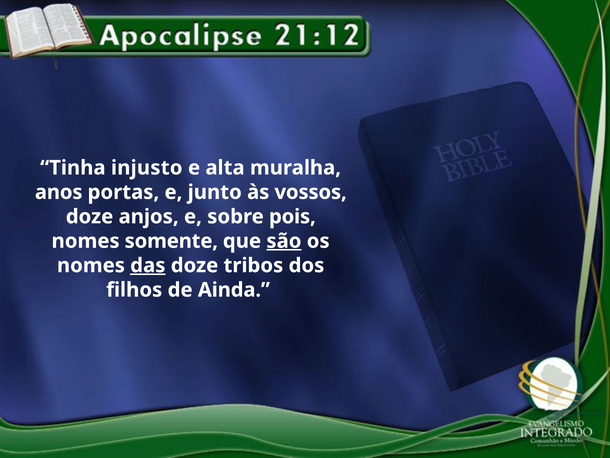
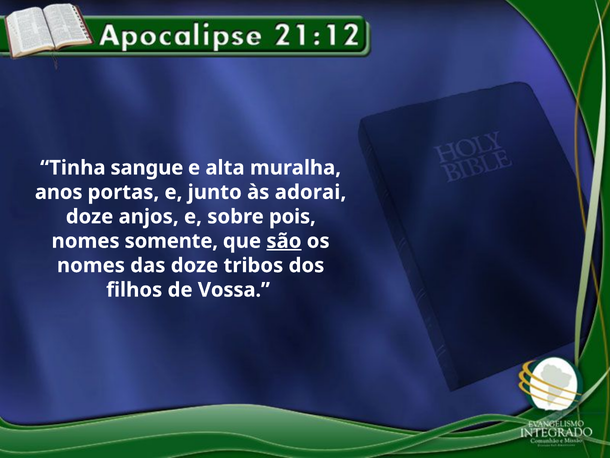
injusto: injusto -> sangue
vossos: vossos -> adorai
das underline: present -> none
Ainda: Ainda -> Vossa
